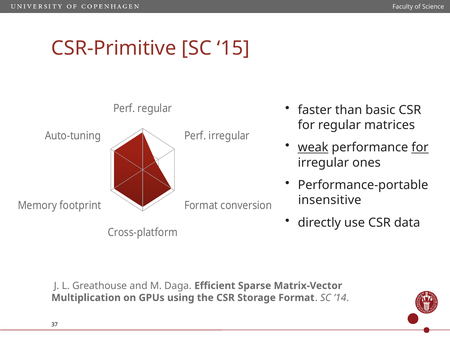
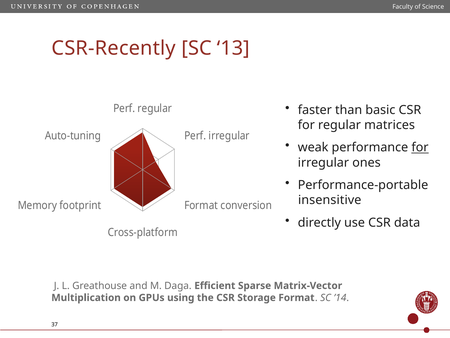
CSR-Primitive: CSR-Primitive -> CSR-Recently
15: 15 -> 13
weak underline: present -> none
